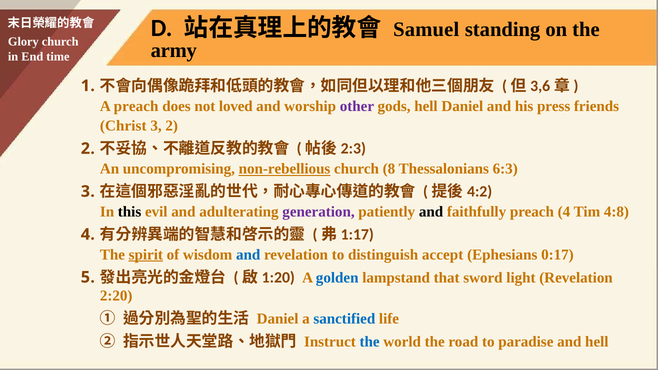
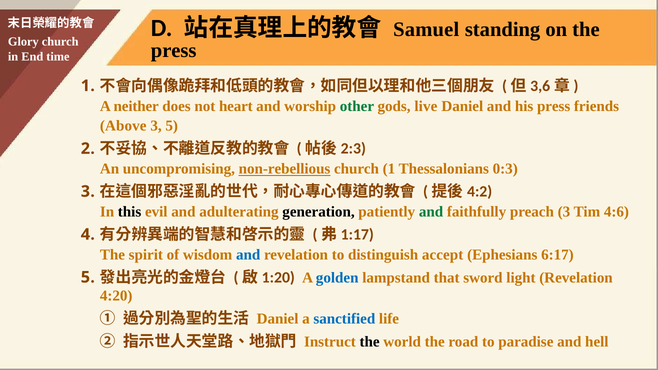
army at (174, 50): army -> press
A preach: preach -> neither
loved: loved -> heart
other colour: purple -> green
gods hell: hell -> live
Christ: Christ -> Above
3 2: 2 -> 5
church 8: 8 -> 1
6:3: 6:3 -> 0:3
generation colour: purple -> black
and at (431, 212) colour: black -> green
preach 4: 4 -> 3
4:8: 4:8 -> 4:6
spirit underline: present -> none
0:17: 0:17 -> 6:17
2:20: 2:20 -> 4:20
the at (370, 342) colour: blue -> black
